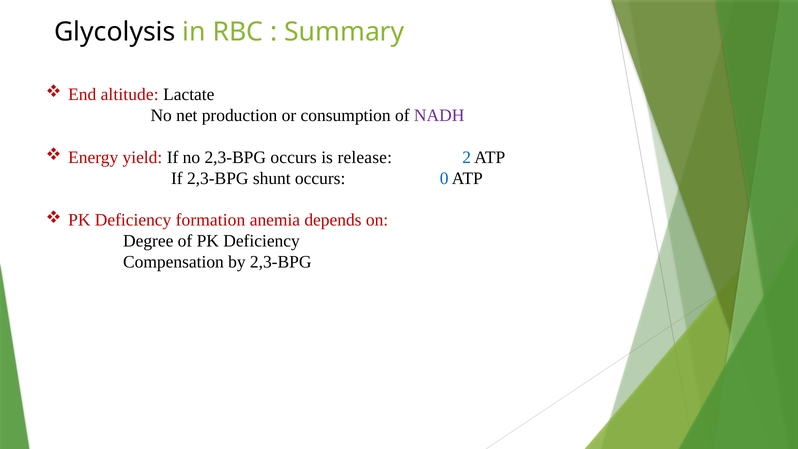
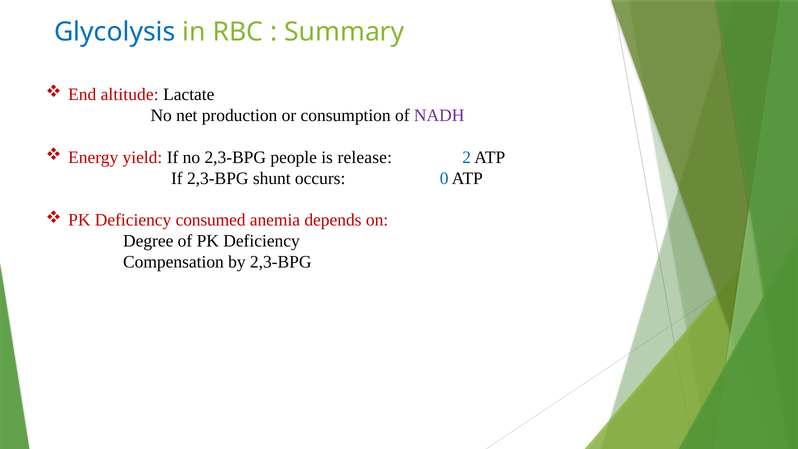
Glycolysis colour: black -> blue
2,3-BPG occurs: occurs -> people
formation: formation -> consumed
